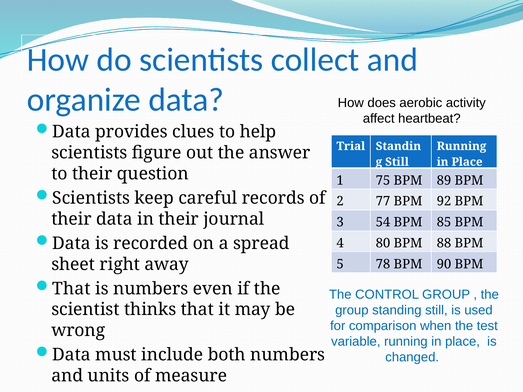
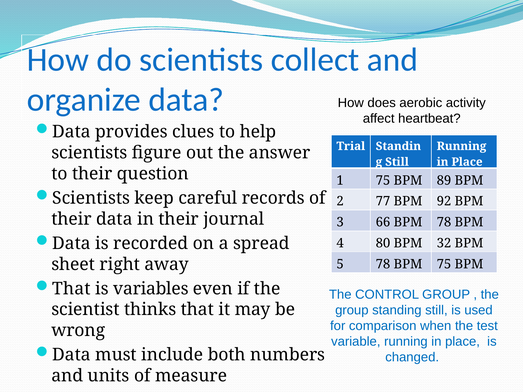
54: 54 -> 66
BPM 85: 85 -> 78
88: 88 -> 32
BPM 90: 90 -> 75
is numbers: numbers -> variables
